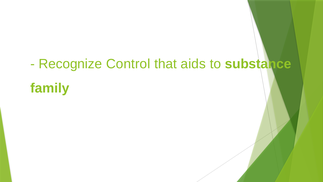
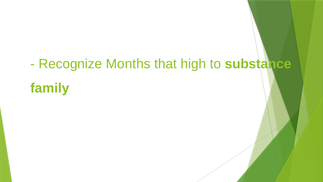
Control: Control -> Months
aids: aids -> high
